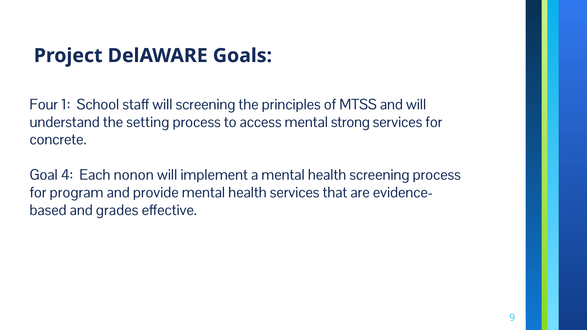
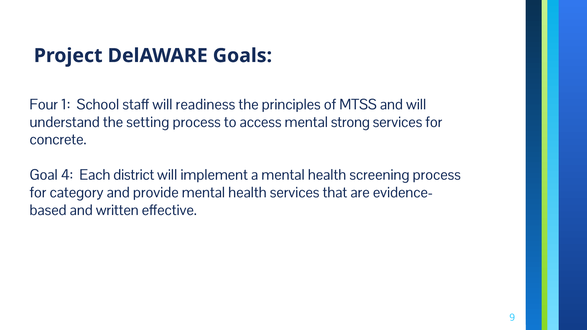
will screening: screening -> readiness
nonon: nonon -> district
program: program -> category
grades: grades -> written
